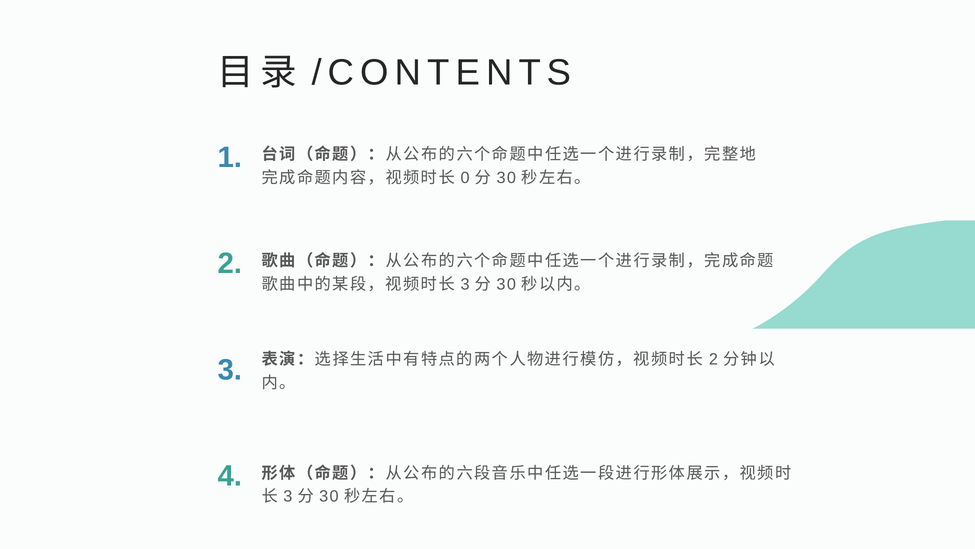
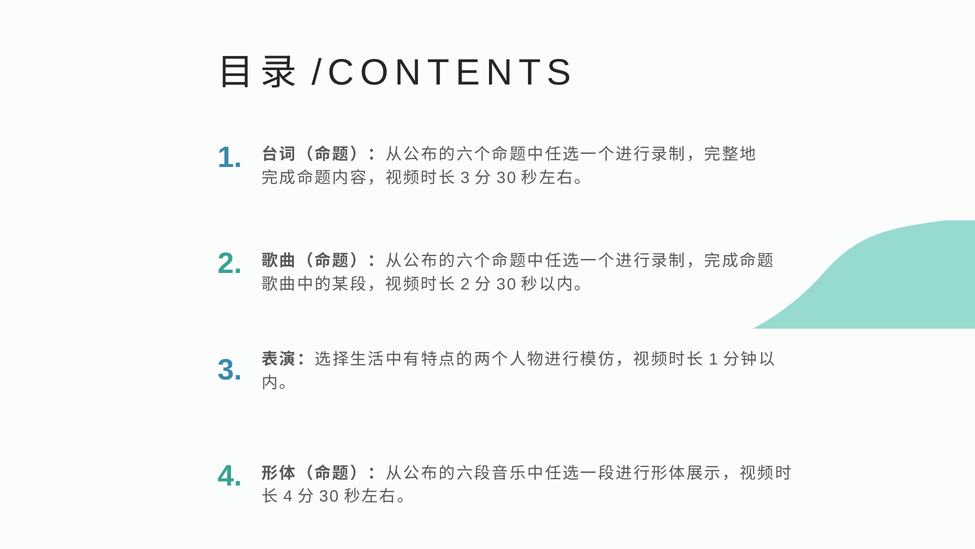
0 at (465, 178): 0 -> 3
3 at (465, 284): 3 -> 2
2 at (713, 359): 2 -> 1
3 at (288, 496): 3 -> 4
